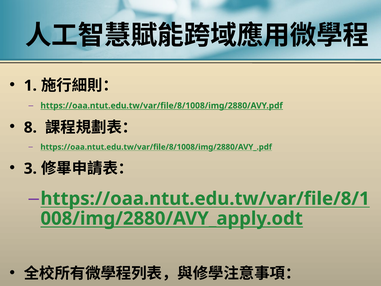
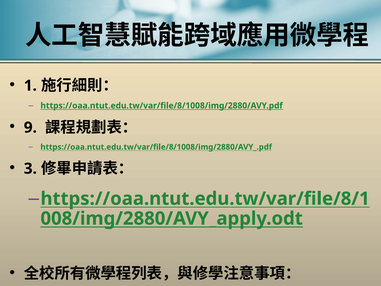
8: 8 -> 9
